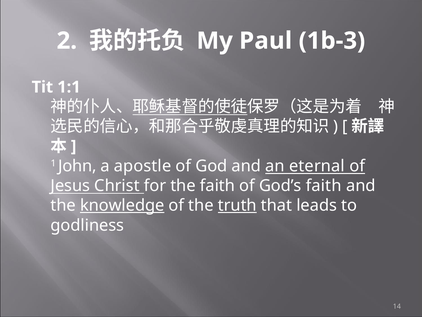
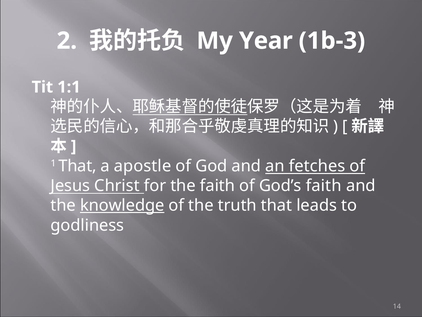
Paul: Paul -> Year
1 John: John -> That
eternal: eternal -> fetches
truth underline: present -> none
